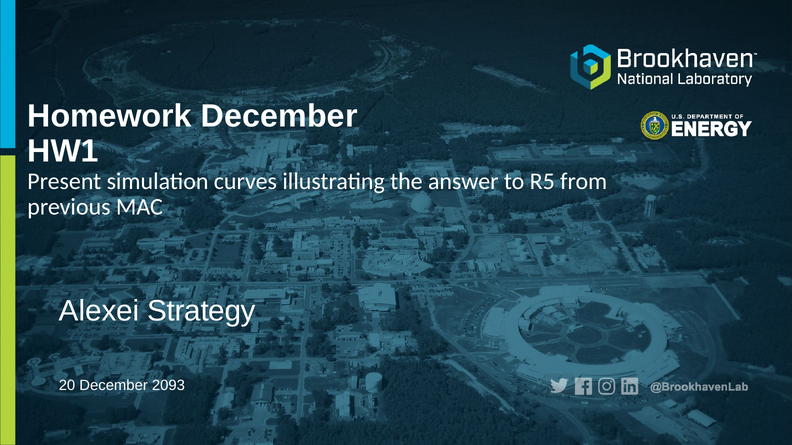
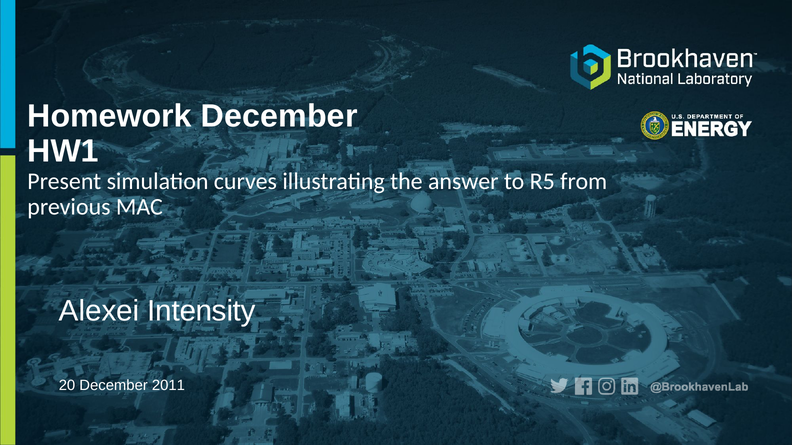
Strategy: Strategy -> Intensity
2093: 2093 -> 2011
